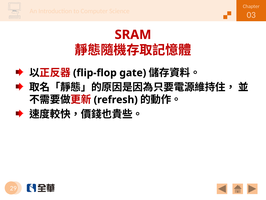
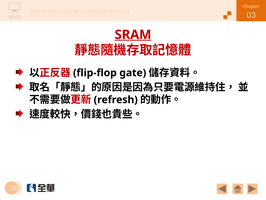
SRAM underline: none -> present
